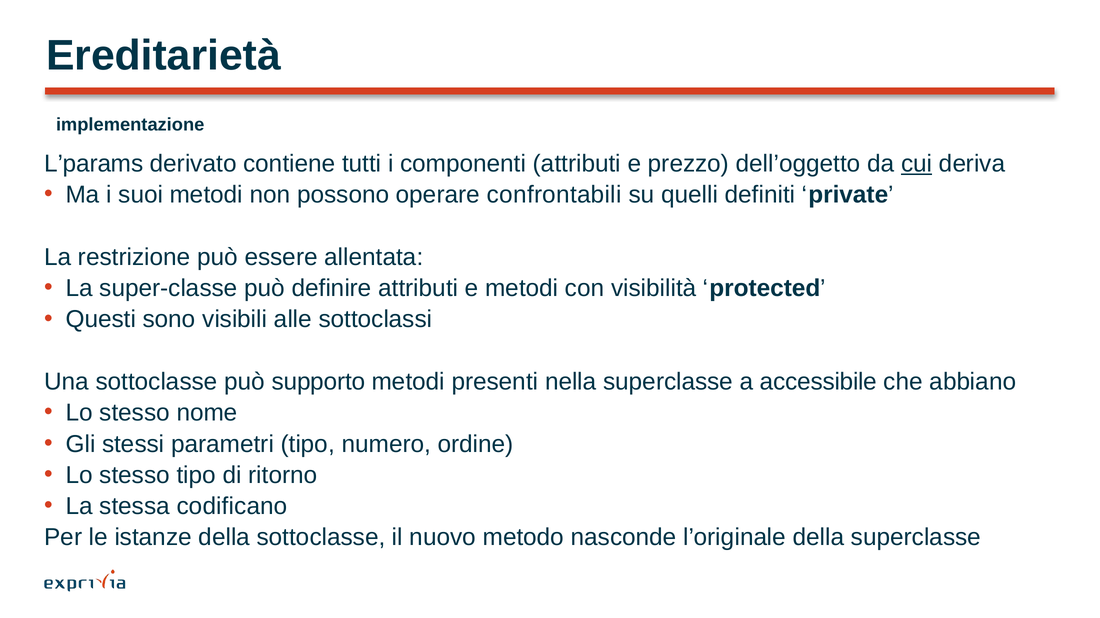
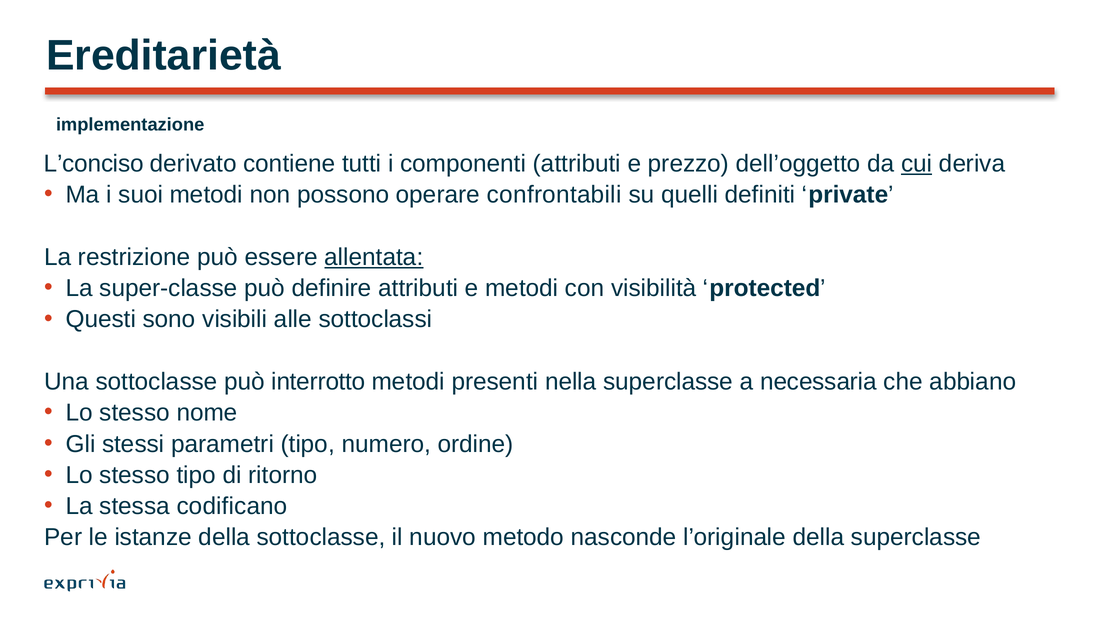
L’params: L’params -> L’conciso
allentata underline: none -> present
supporto: supporto -> interrotto
accessibile: accessibile -> necessaria
